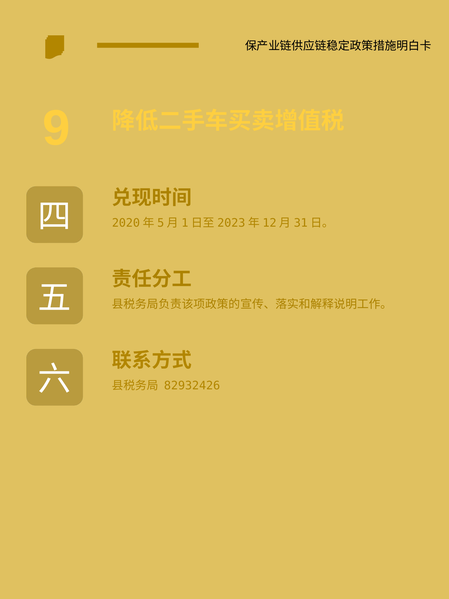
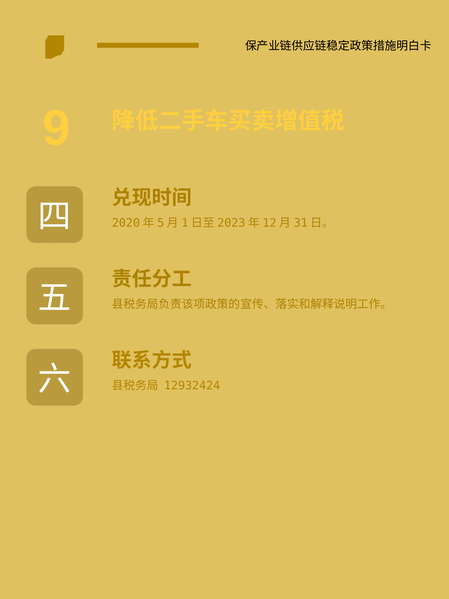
82932426: 82932426 -> 12932424
